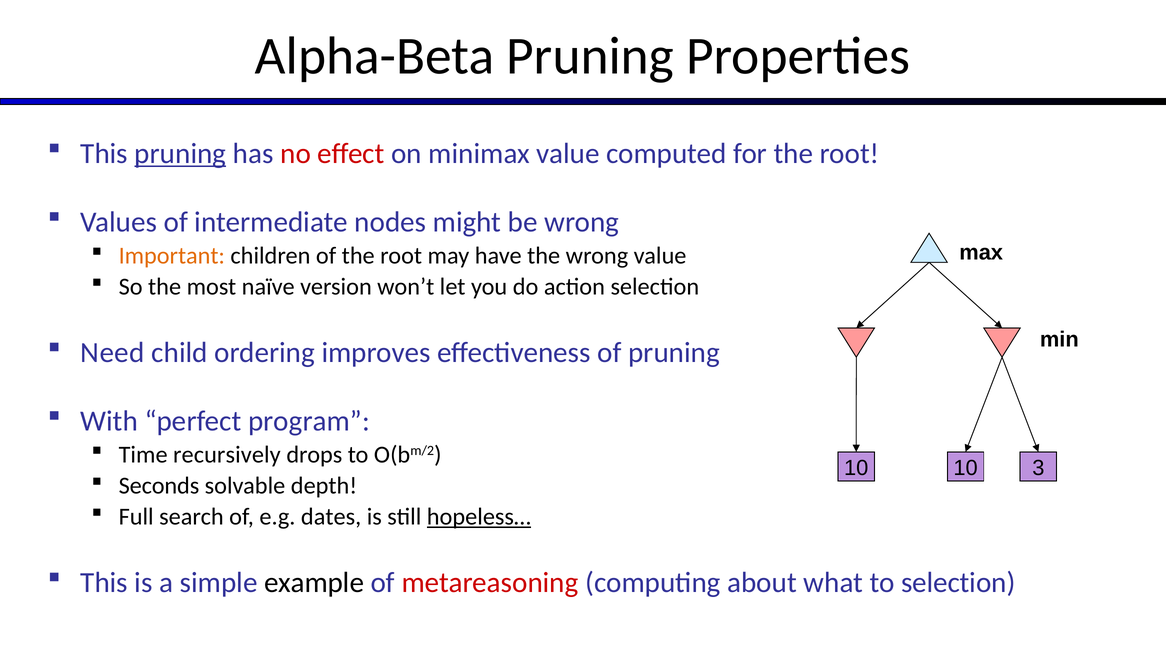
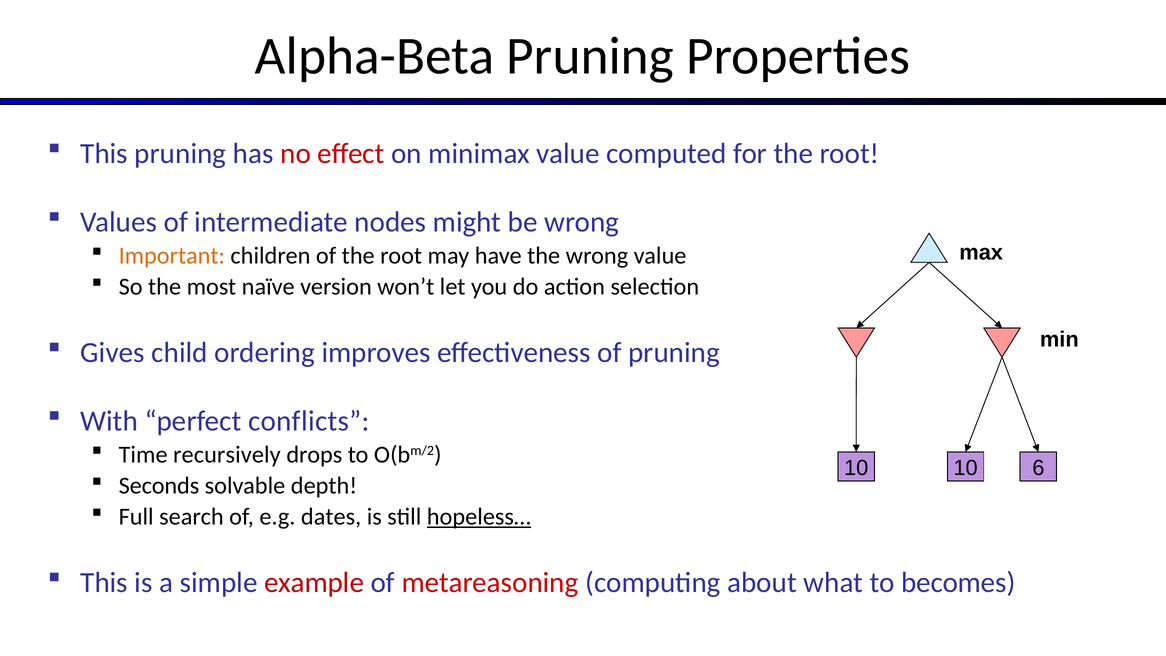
pruning at (180, 154) underline: present -> none
Need: Need -> Gives
program: program -> conflicts
3: 3 -> 6
example colour: black -> red
to selection: selection -> becomes
